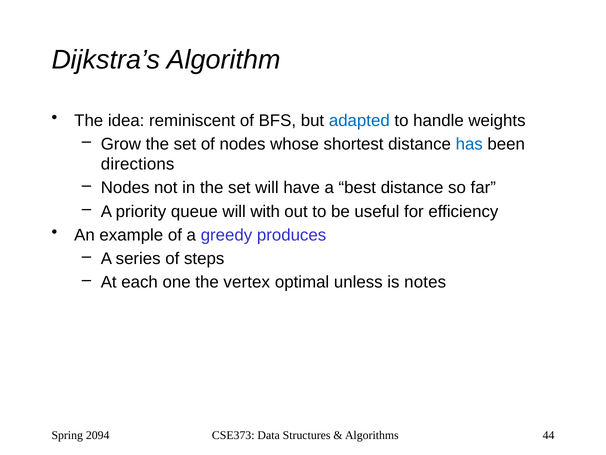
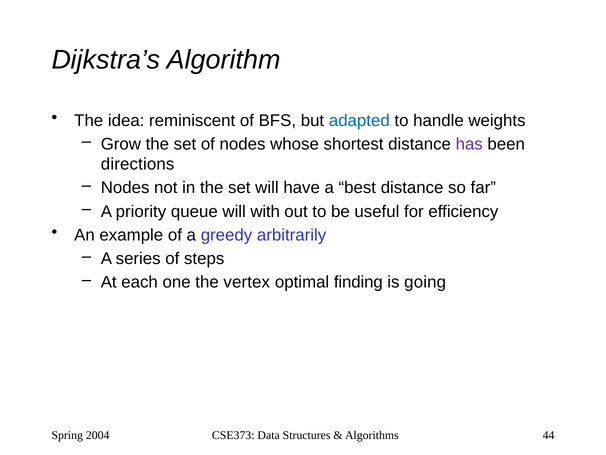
has colour: blue -> purple
produces: produces -> arbitrarily
unless: unless -> finding
notes: notes -> going
2094: 2094 -> 2004
